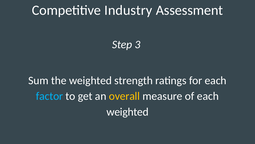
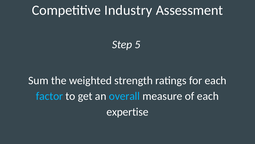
3: 3 -> 5
overall colour: yellow -> light blue
weighted at (128, 111): weighted -> expertise
